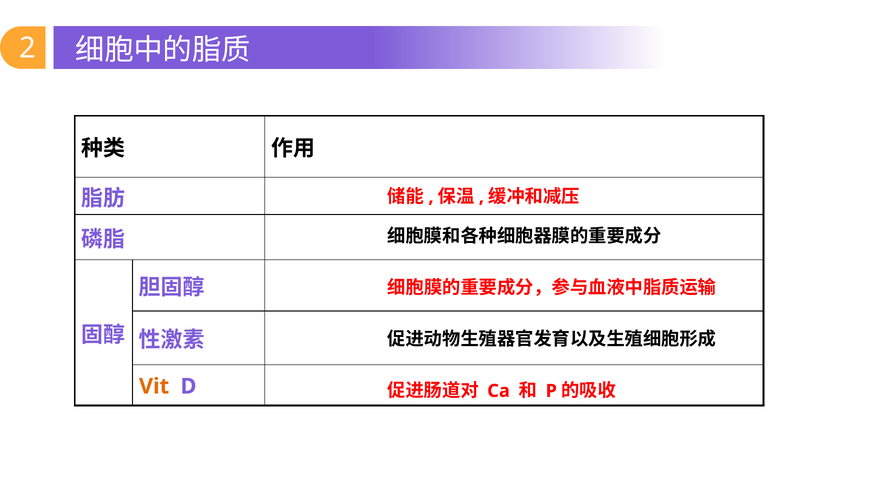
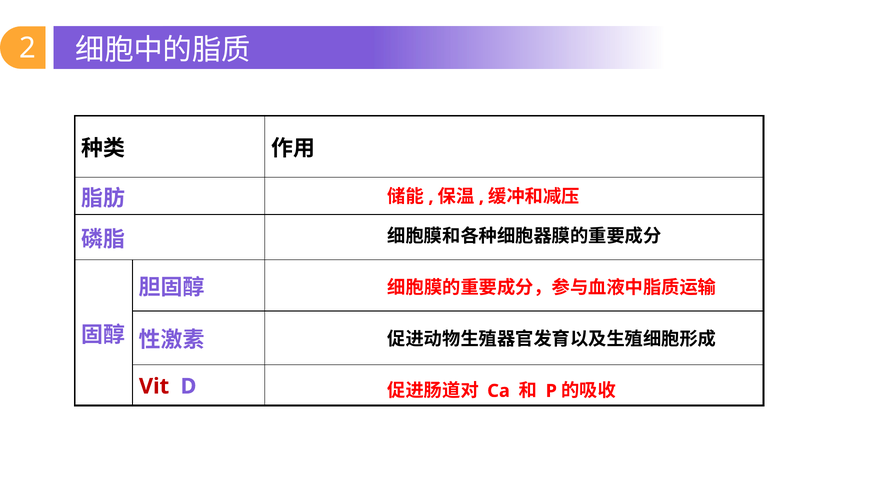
Vit colour: orange -> red
